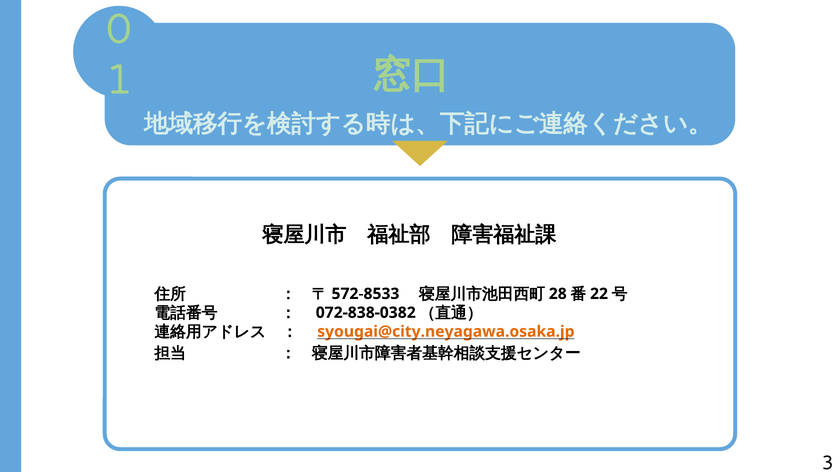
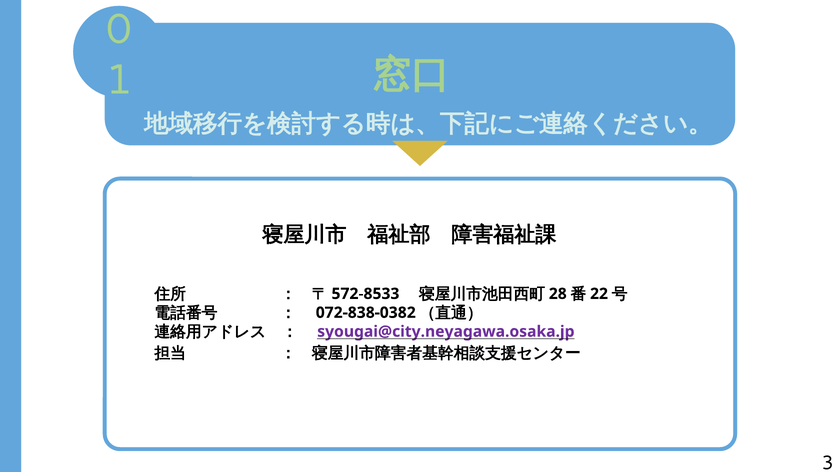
syougai@city.neyagawa.osaka.jp colour: orange -> purple
